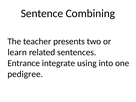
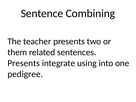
learn: learn -> them
Entrance at (24, 63): Entrance -> Presents
